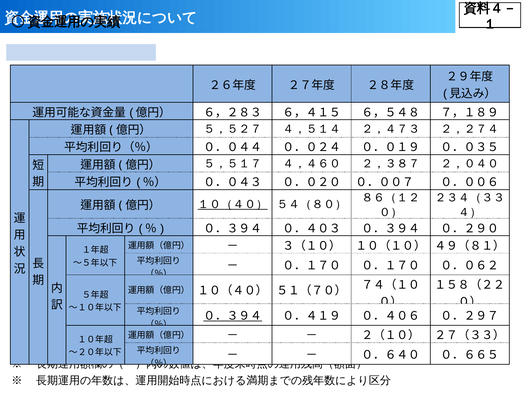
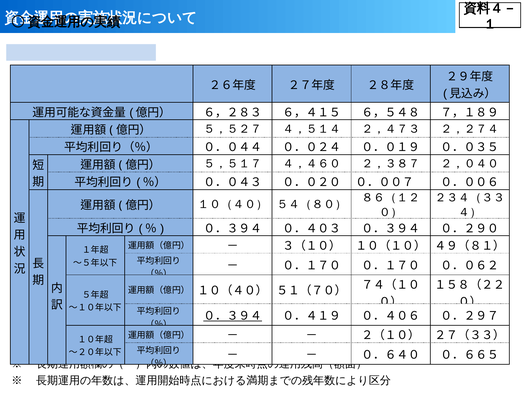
１０（４０） at (233, 204) underline: present -> none
